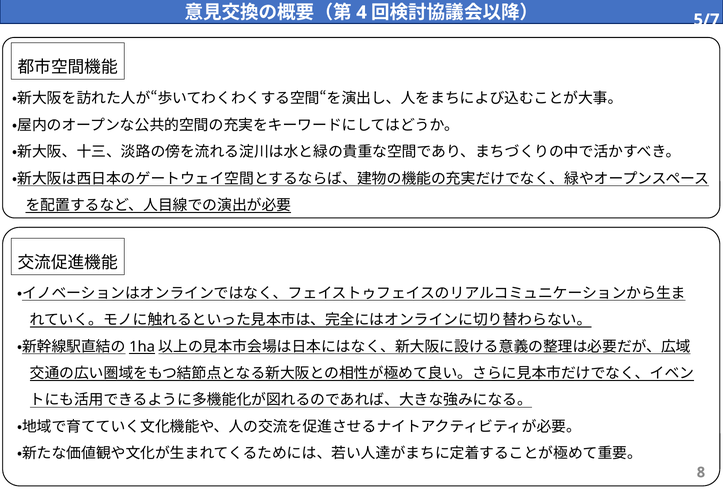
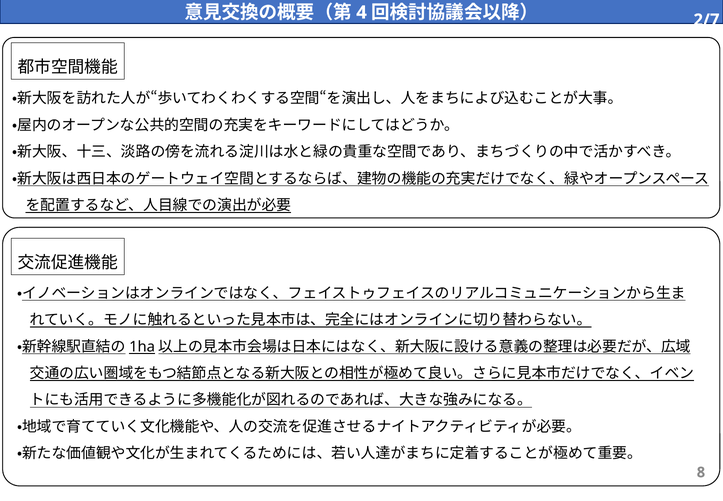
5/7: 5/7 -> 2/7
